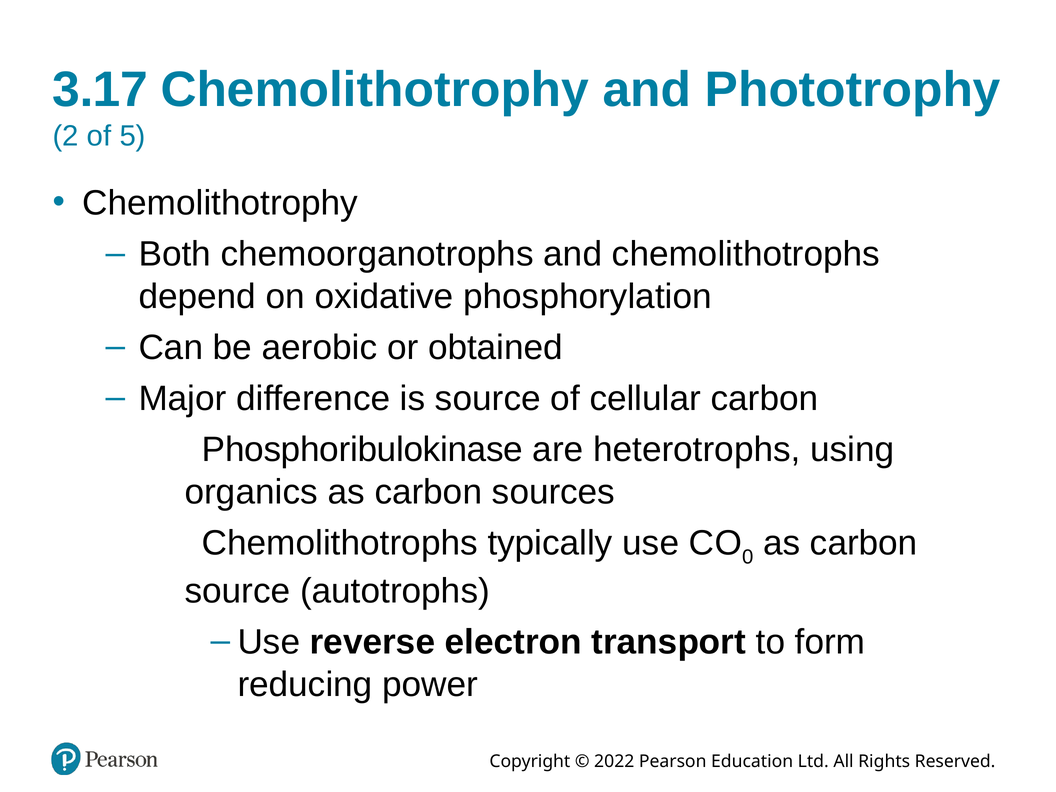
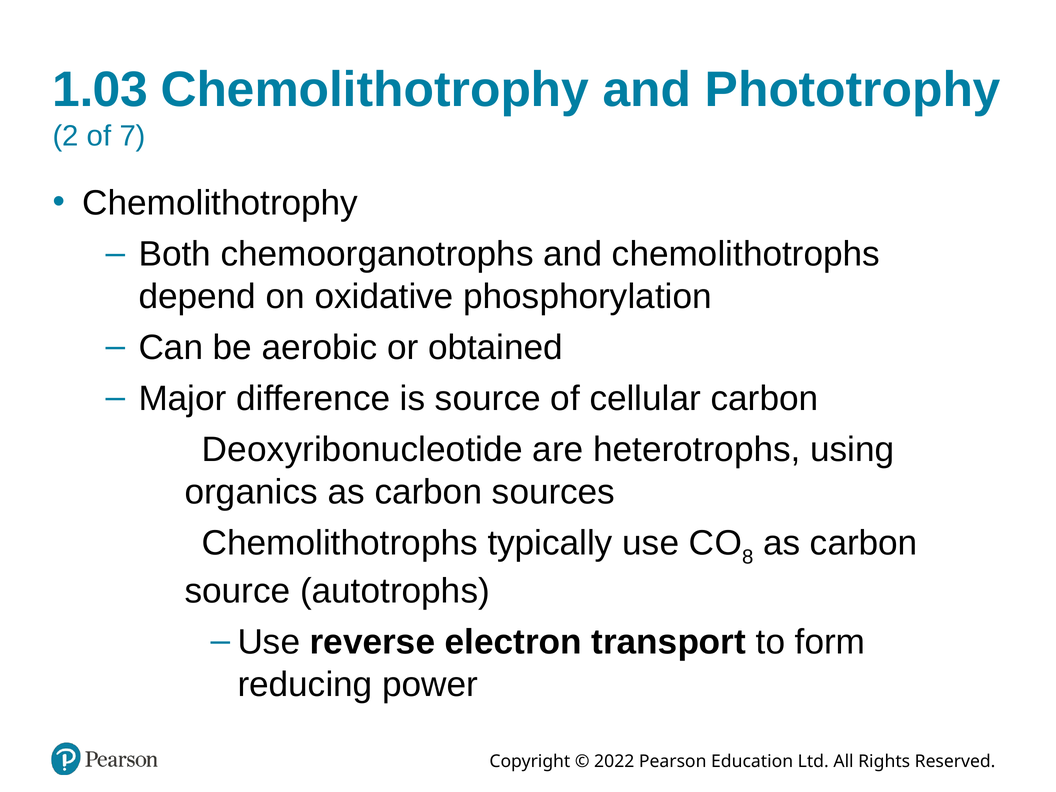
3.17: 3.17 -> 1.03
5: 5 -> 7
Phosphoribulokinase: Phosphoribulokinase -> Deoxyribonucleotide
0: 0 -> 8
